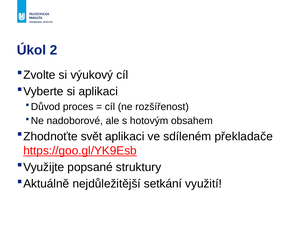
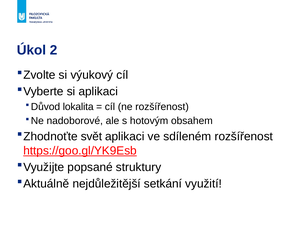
proces: proces -> lokalita
sdíleném překladače: překladače -> rozšířenost
